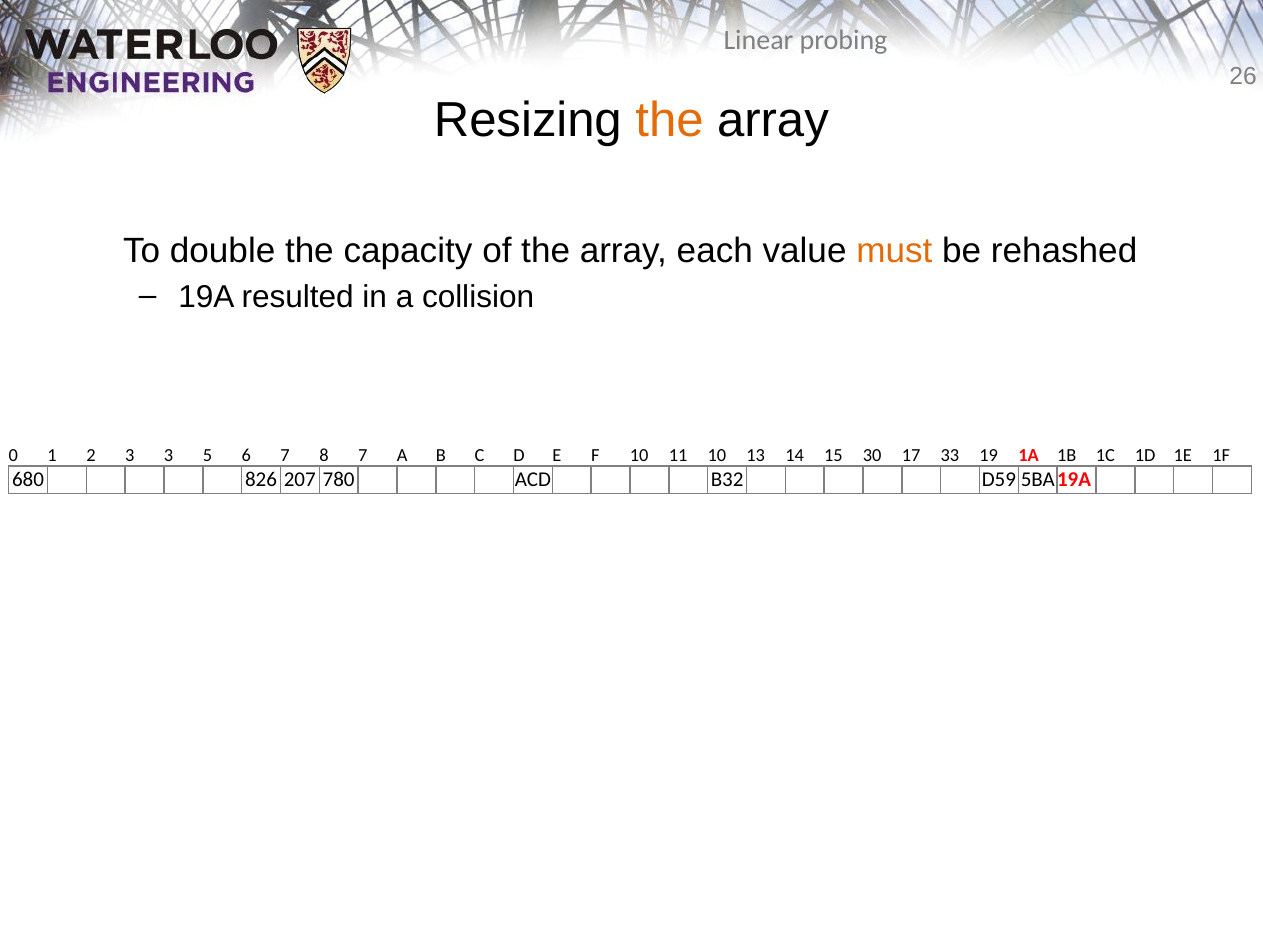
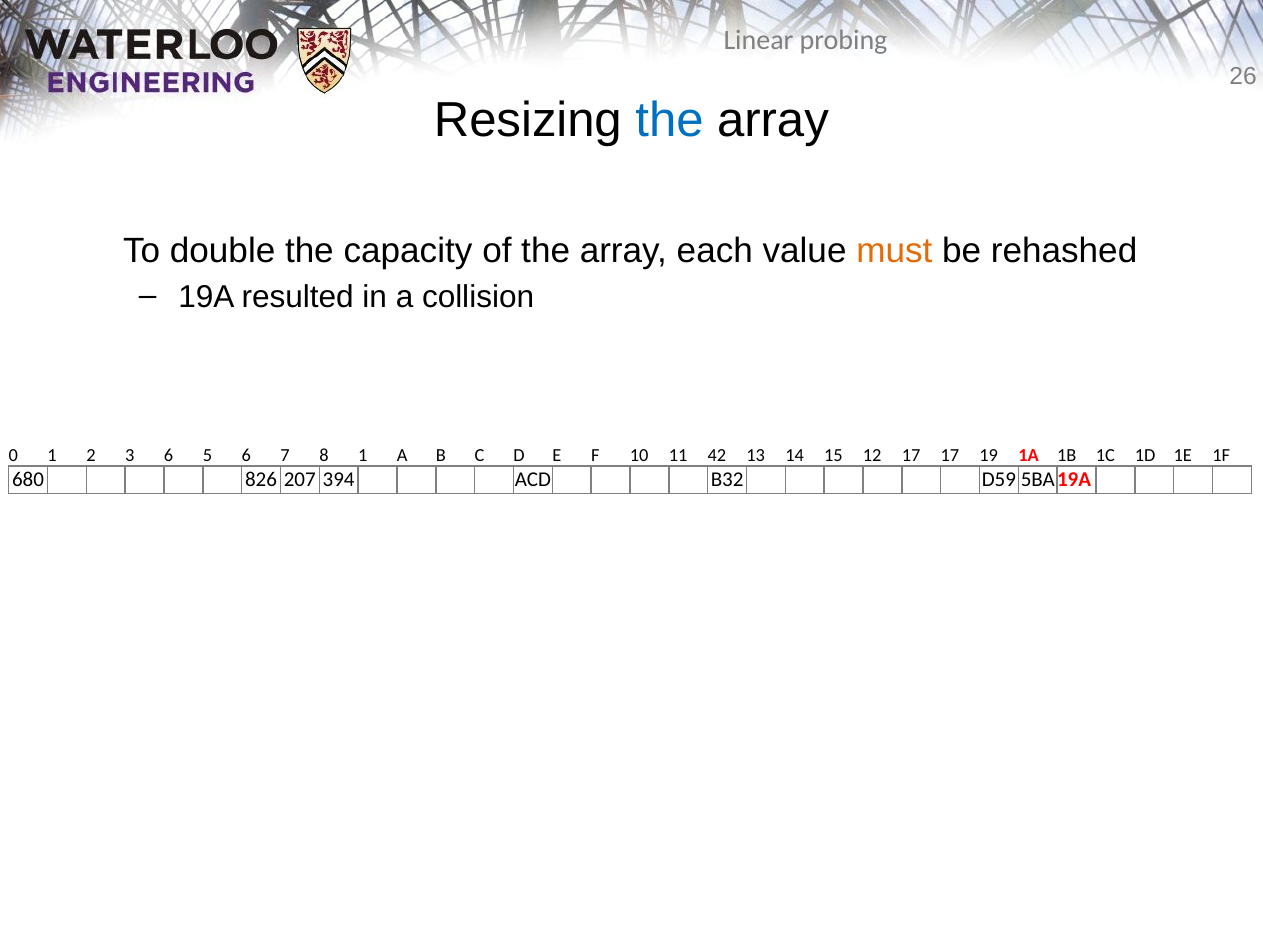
the at (670, 120) colour: orange -> blue
3 3: 3 -> 6
8 7: 7 -> 1
11 10: 10 -> 42
30: 30 -> 12
17 33: 33 -> 17
780: 780 -> 394
